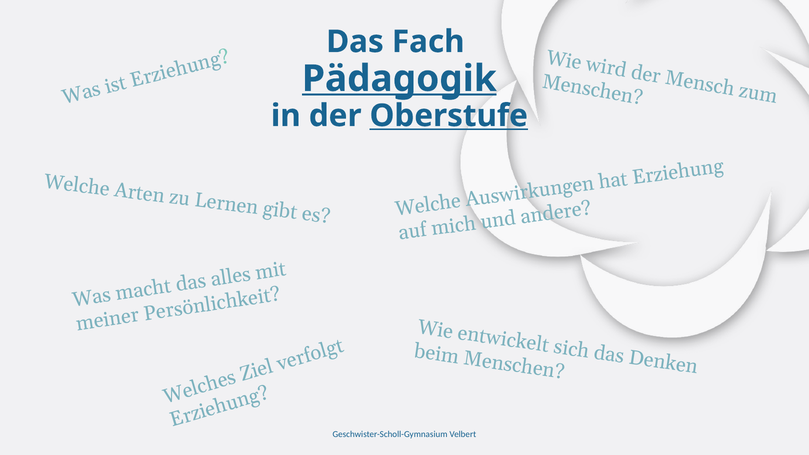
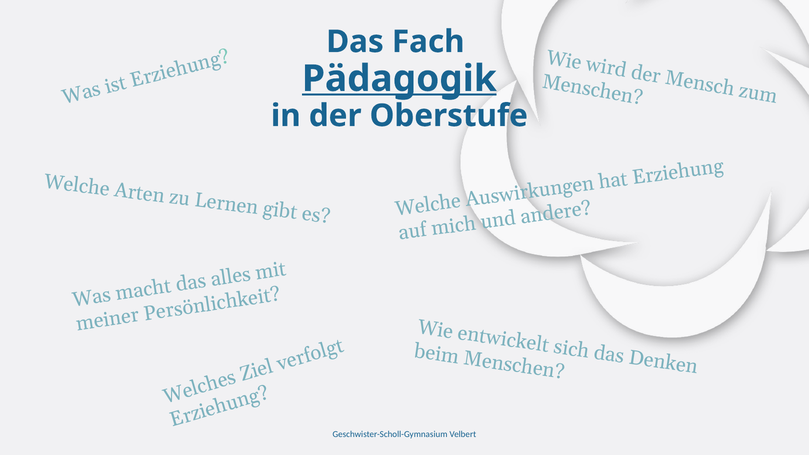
Oberstufe underline: present -> none
